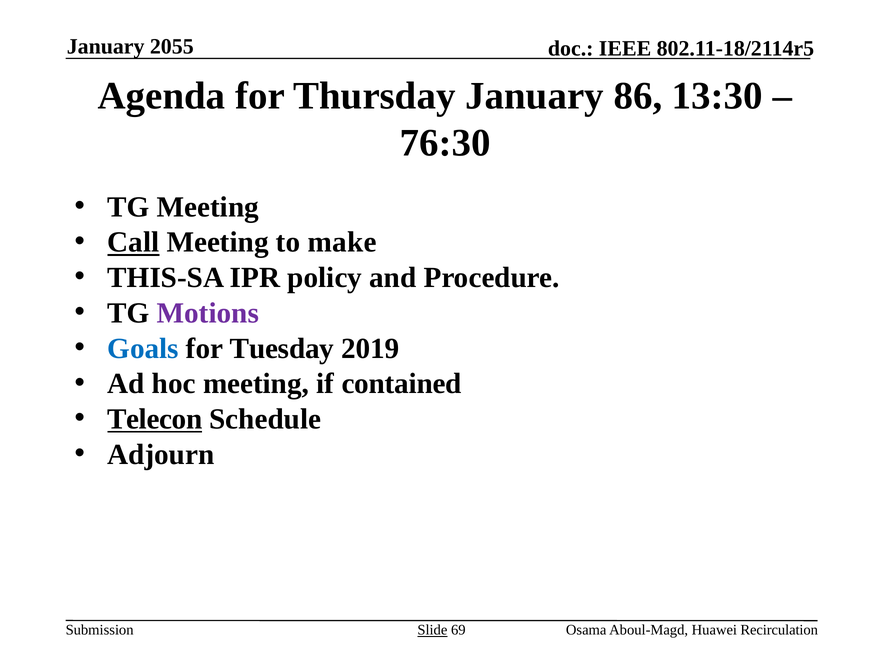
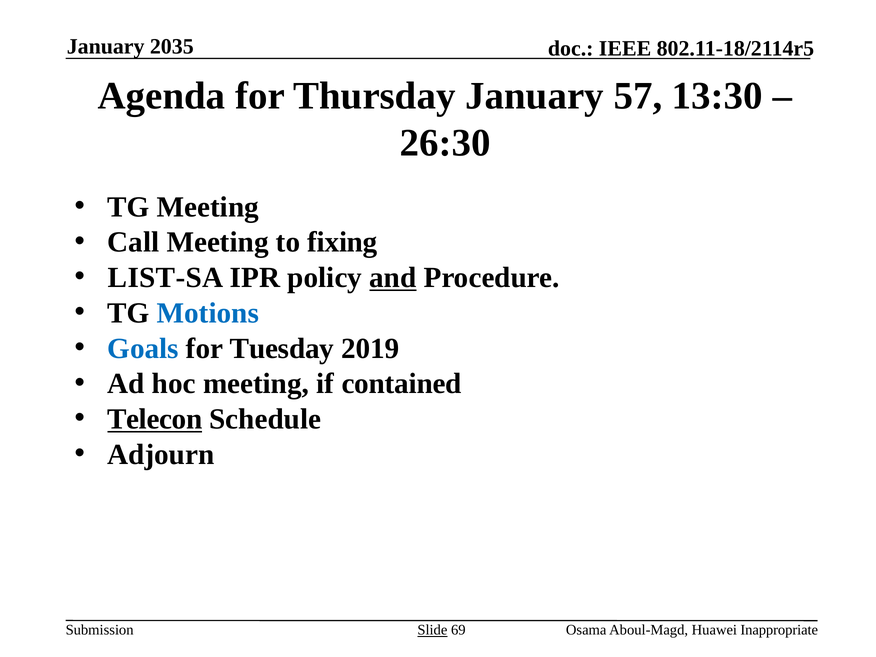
2055: 2055 -> 2035
86: 86 -> 57
76:30: 76:30 -> 26:30
Call underline: present -> none
make: make -> fixing
THIS-SA: THIS-SA -> LIST-SA
and underline: none -> present
Motions colour: purple -> blue
Recirculation: Recirculation -> Inappropriate
